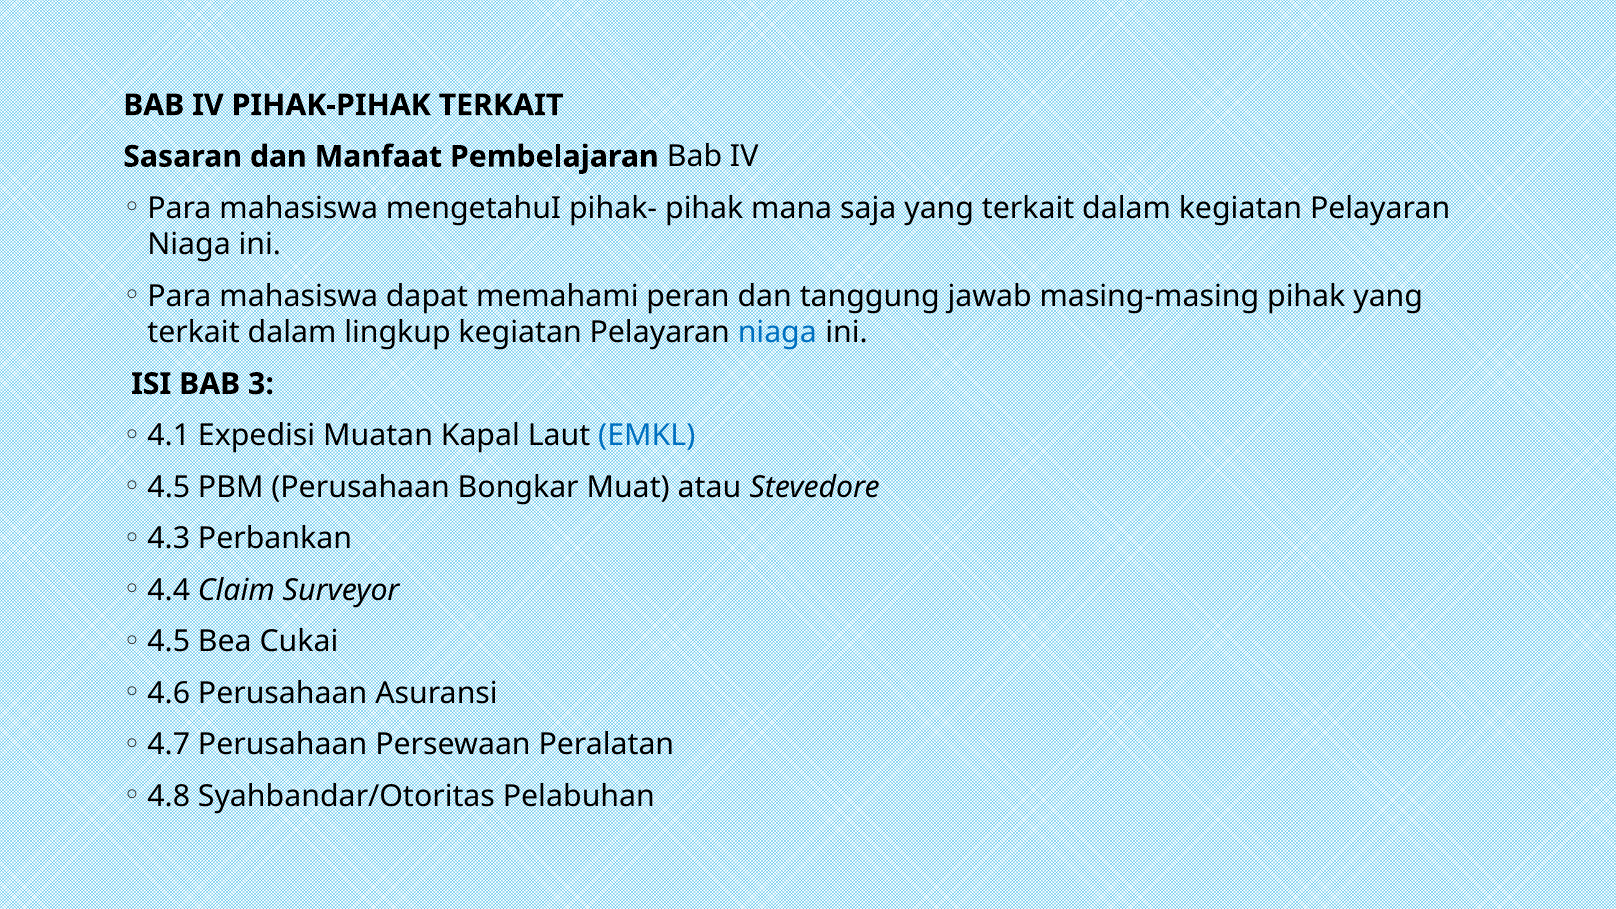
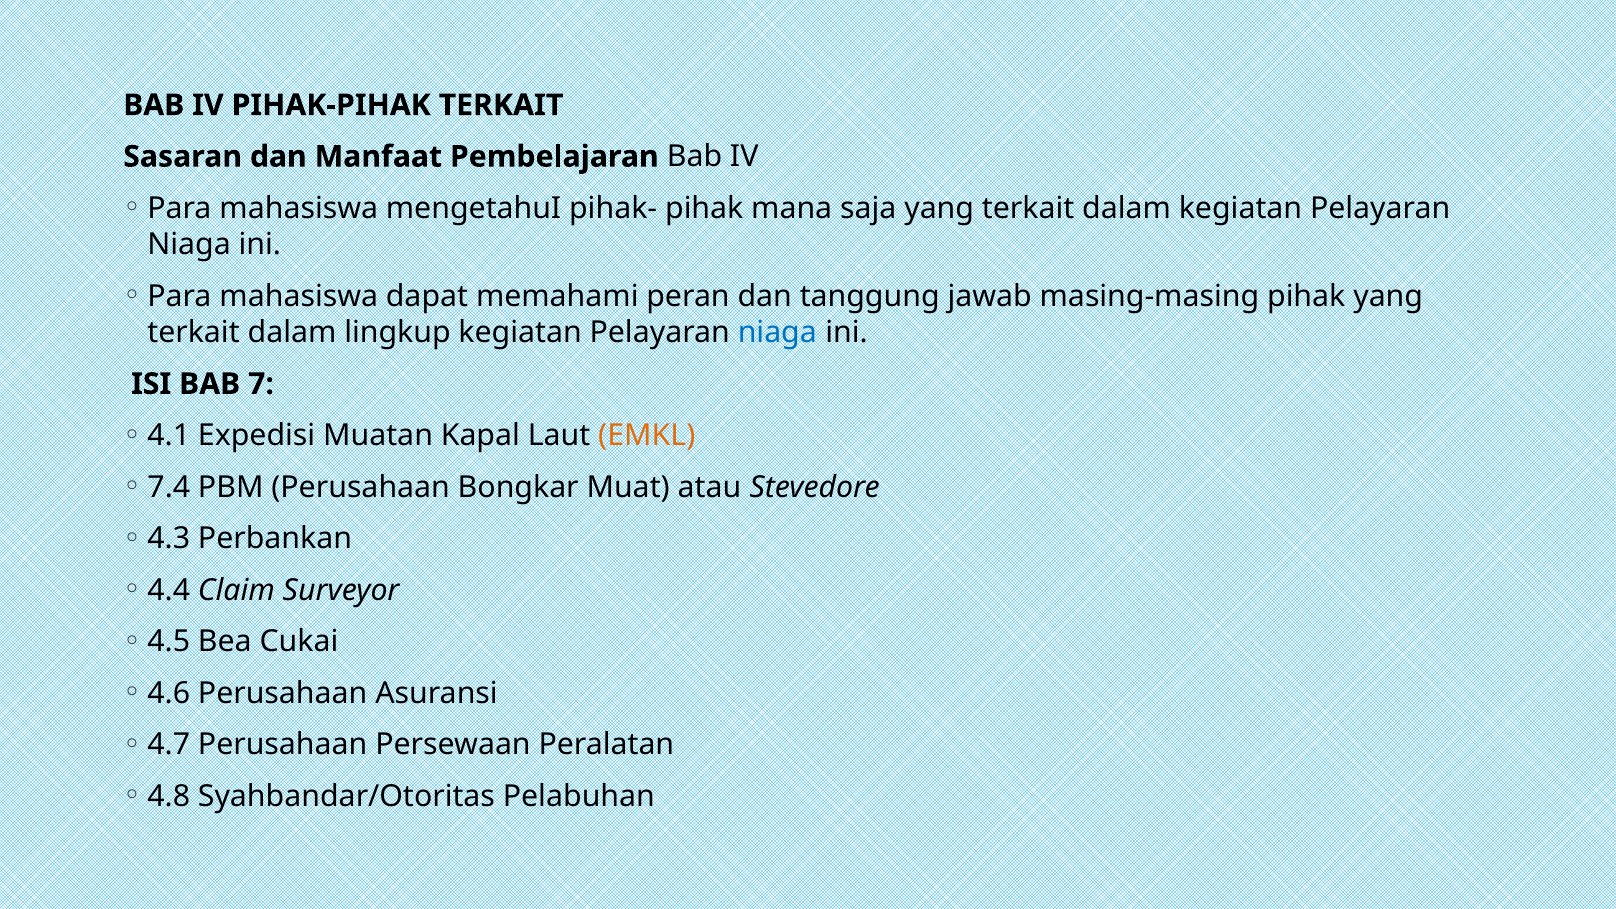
3: 3 -> 7
EMKL colour: blue -> orange
4.5 at (169, 487): 4.5 -> 7.4
